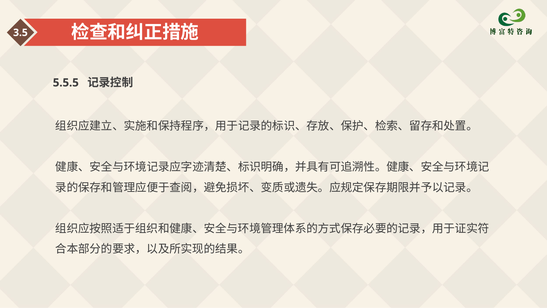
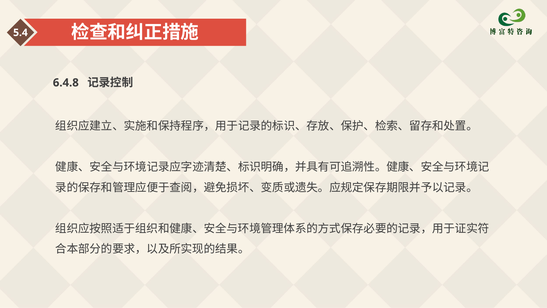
3.5: 3.5 -> 5.4
5.5.5: 5.5.5 -> 6.4.8
